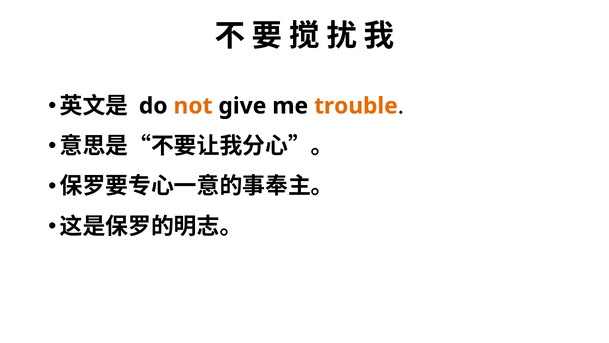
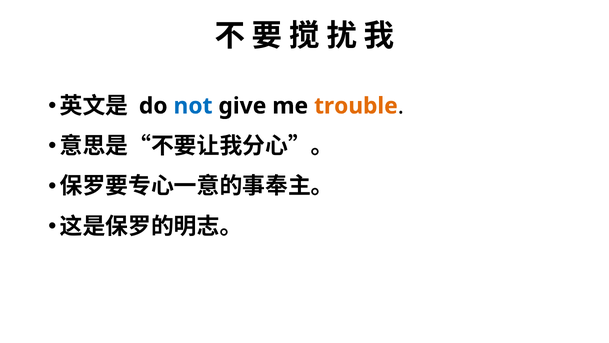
not colour: orange -> blue
